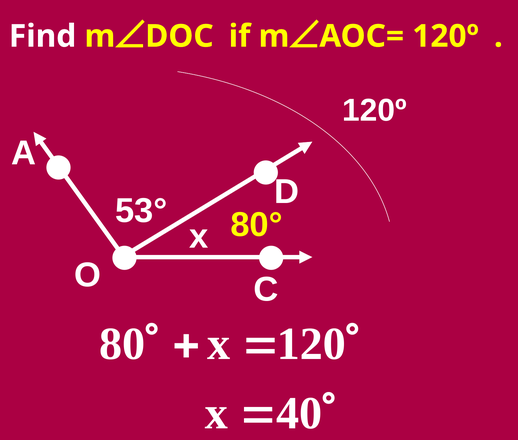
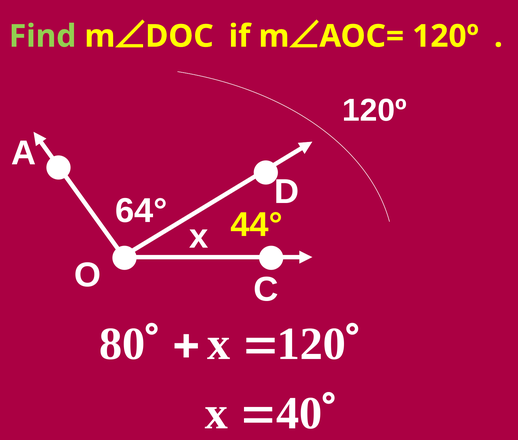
Find colour: white -> light green
53°: 53° -> 64°
80°: 80° -> 44°
